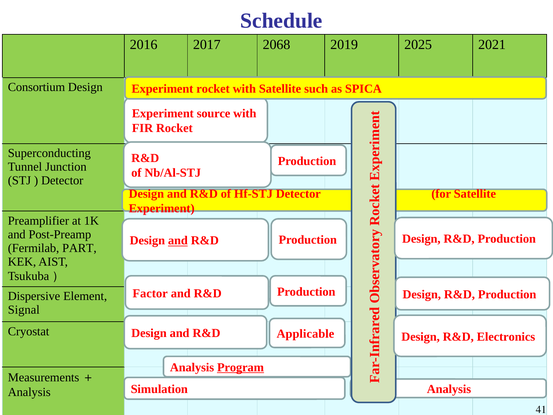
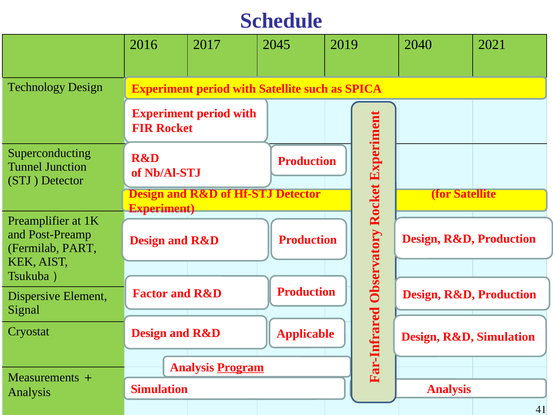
2068: 2068 -> 2045
2025: 2025 -> 2040
Consortium: Consortium -> Technology
rocket at (213, 89): rocket -> period
source at (214, 113): source -> period
and at (178, 240) underline: present -> none
Design R&D Electronics: Electronics -> Simulation
